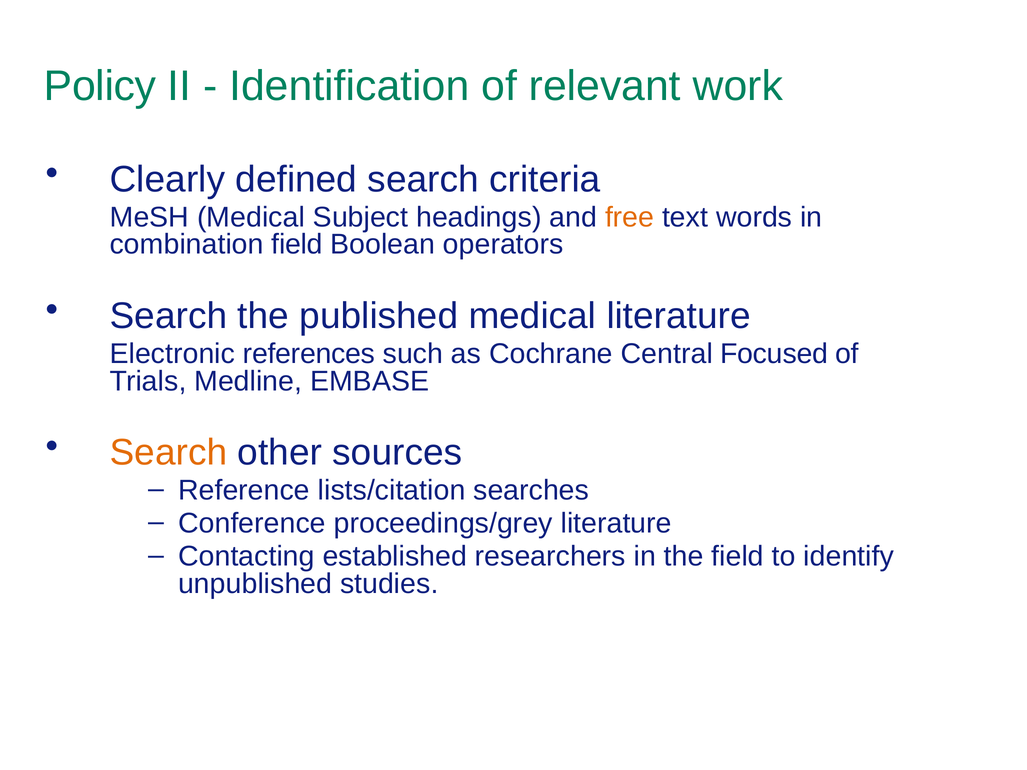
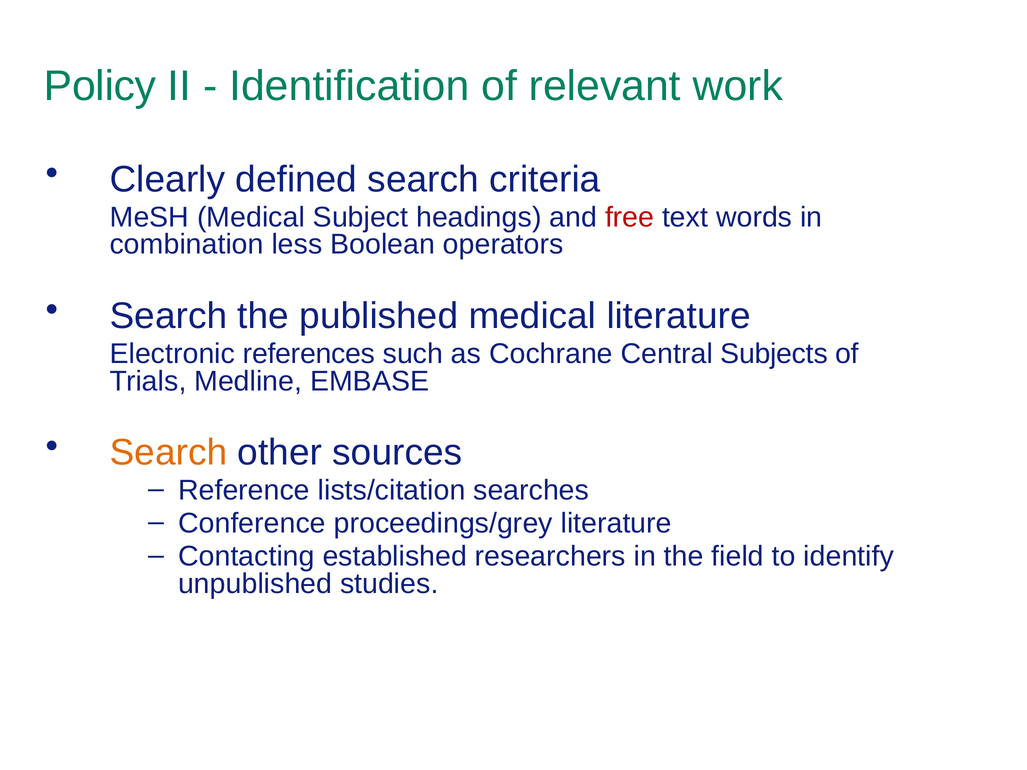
free colour: orange -> red
combination field: field -> less
Focused: Focused -> Subjects
